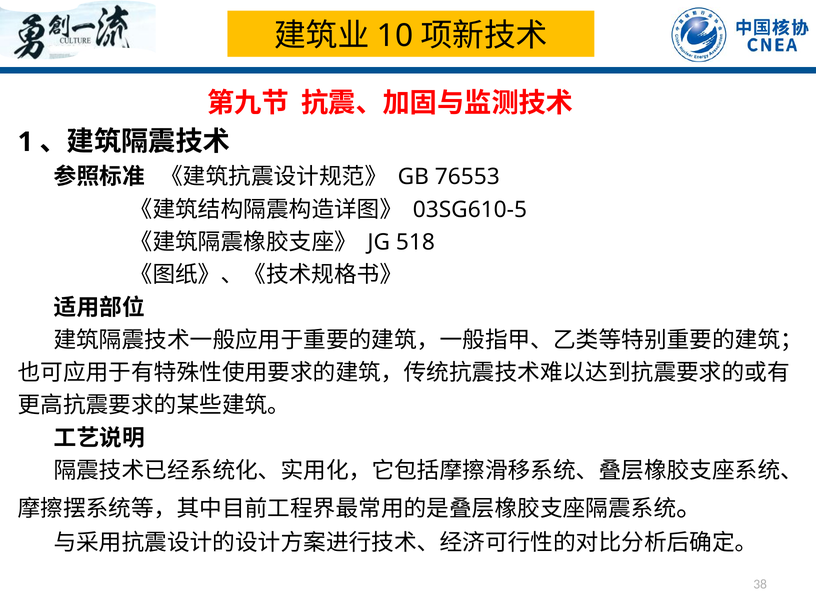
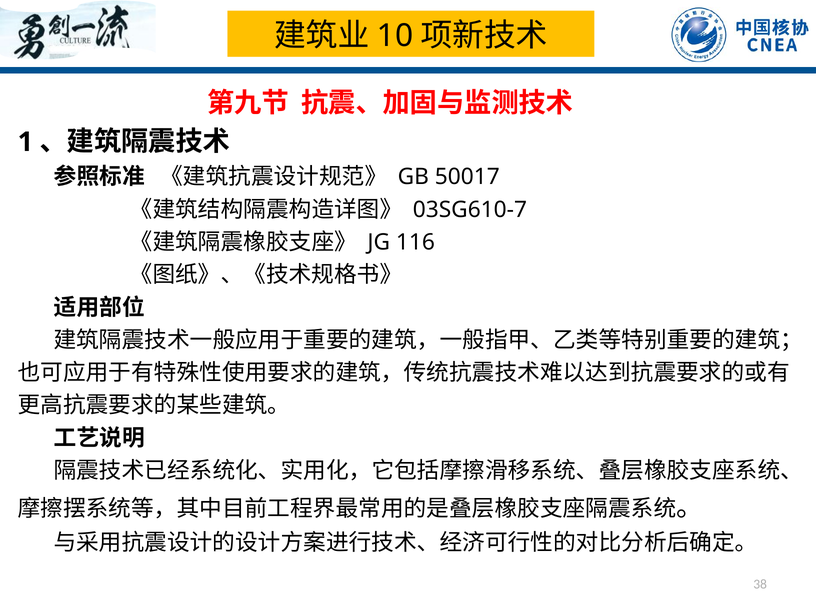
76553: 76553 -> 50017
03SG610-5: 03SG610-5 -> 03SG610-7
518: 518 -> 116
